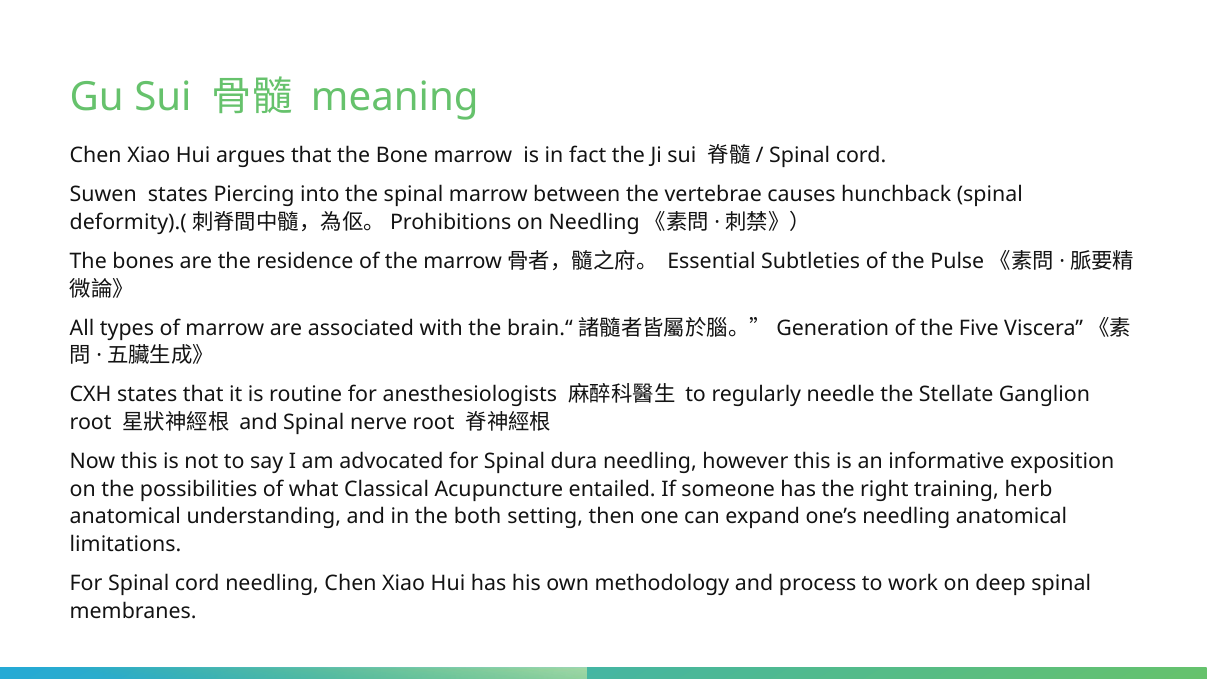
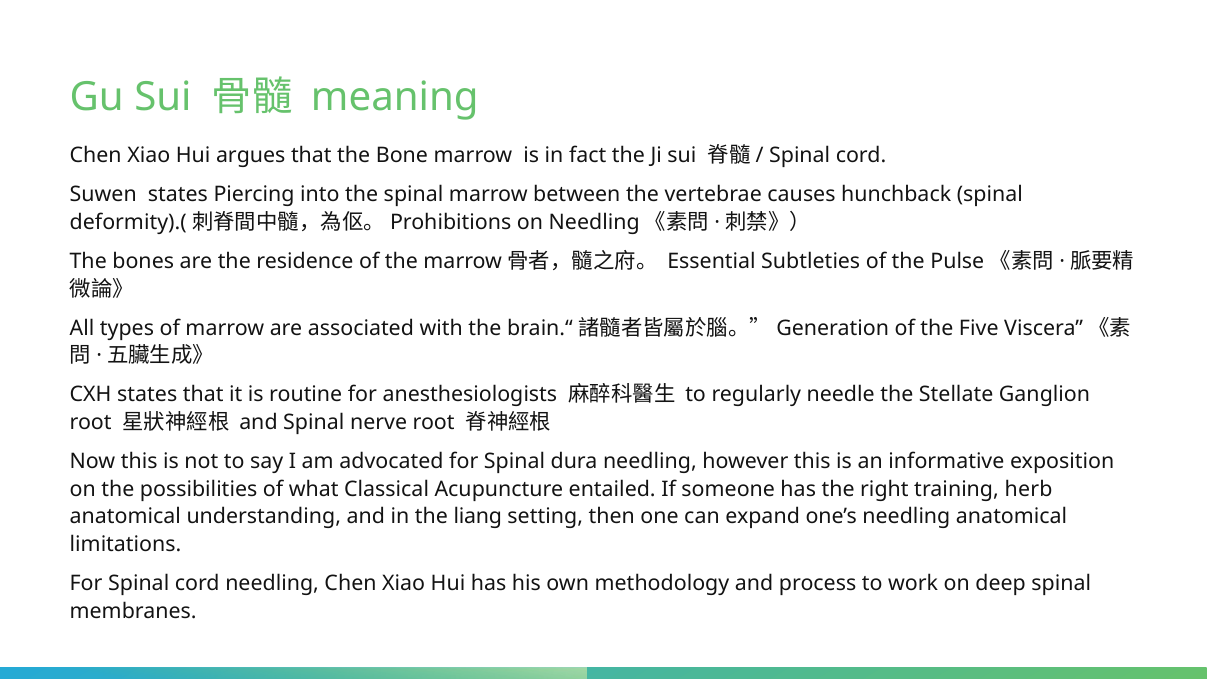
both: both -> liang
